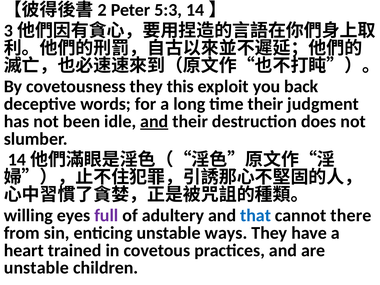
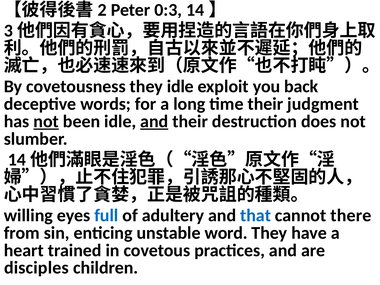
5:3: 5:3 -> 0:3
they this: this -> idle
not at (46, 121) underline: none -> present
full colour: purple -> blue
ways: ways -> word
unstable at (36, 268): unstable -> disciples
